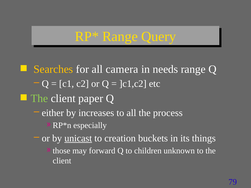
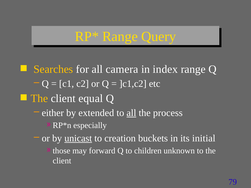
needs: needs -> index
The at (39, 99) colour: light green -> yellow
paper: paper -> equal
increases: increases -> extended
all at (131, 113) underline: none -> present
things: things -> initial
